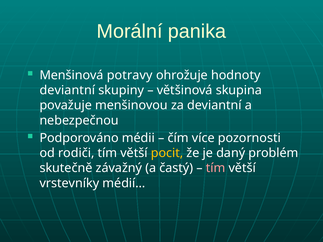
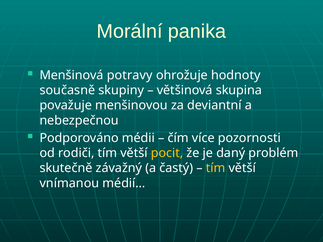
deviantní at (67, 90): deviantní -> současně
tím at (216, 168) colour: pink -> yellow
vrstevníky: vrstevníky -> vnímanou
